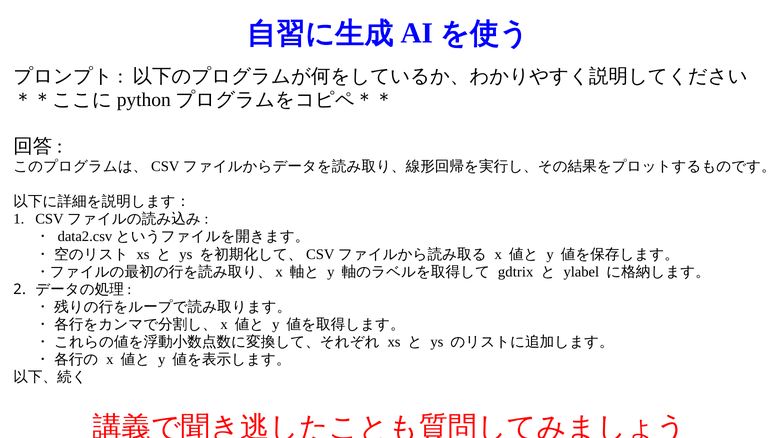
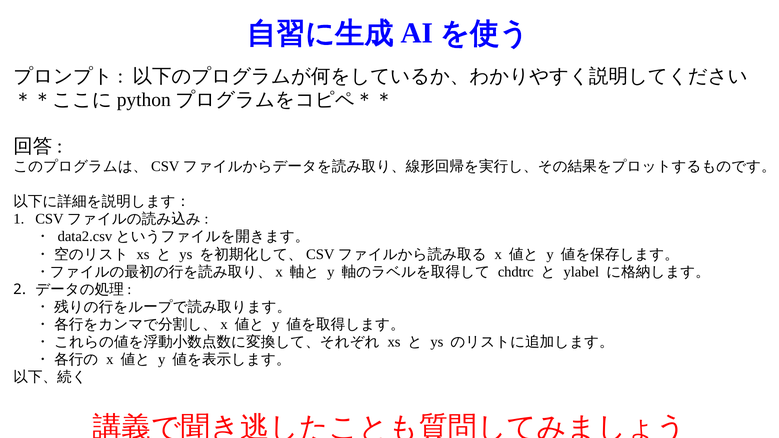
gdtrix: gdtrix -> chdtrc
